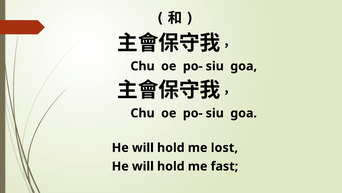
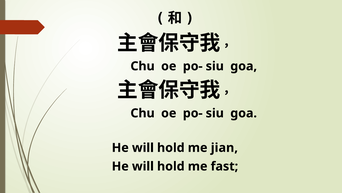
lost: lost -> jian
